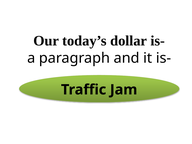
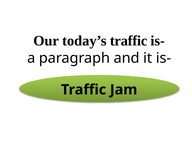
today’s dollar: dollar -> traffic
